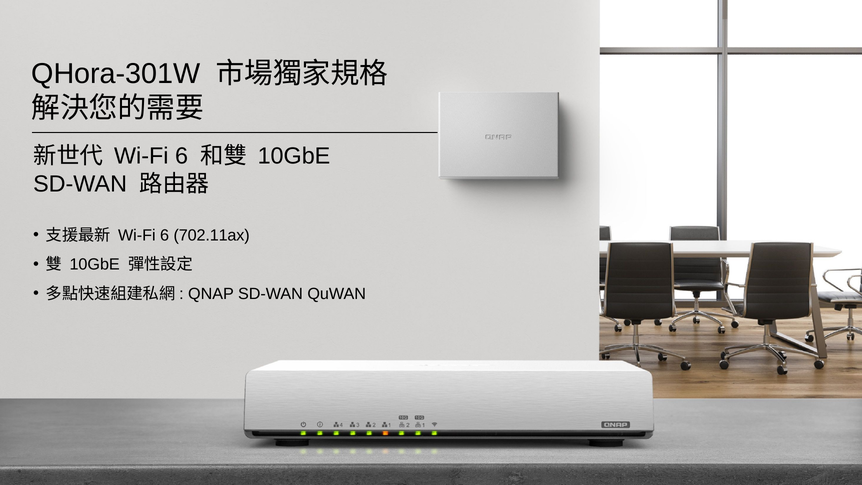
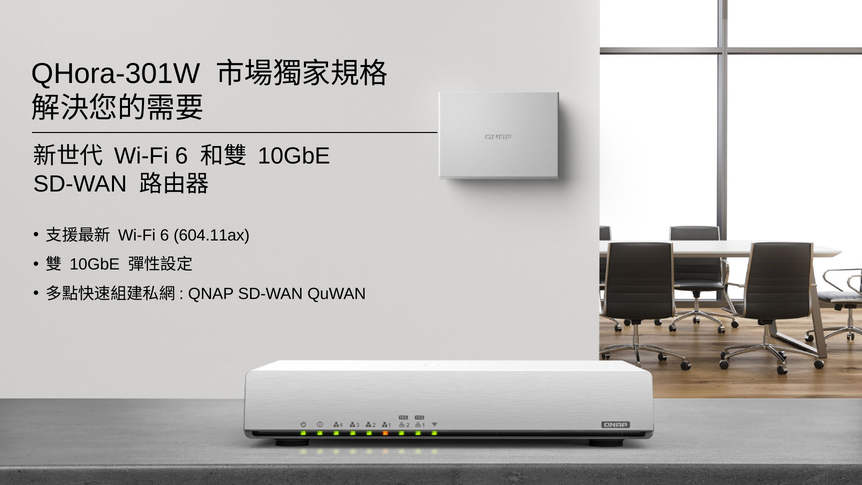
702.11ax: 702.11ax -> 604.11ax
